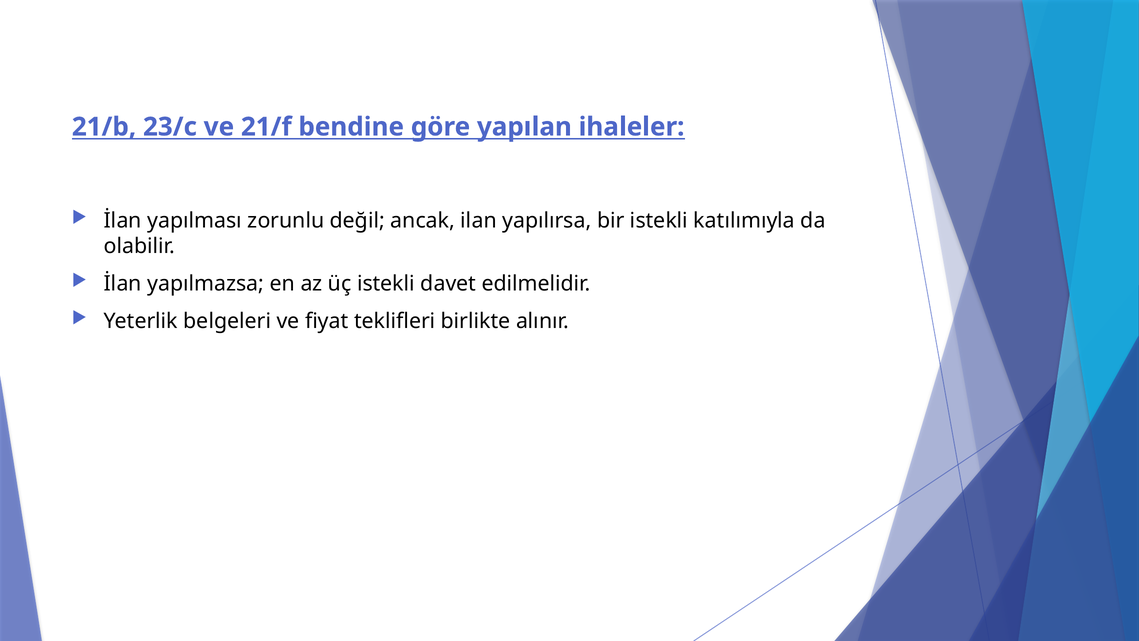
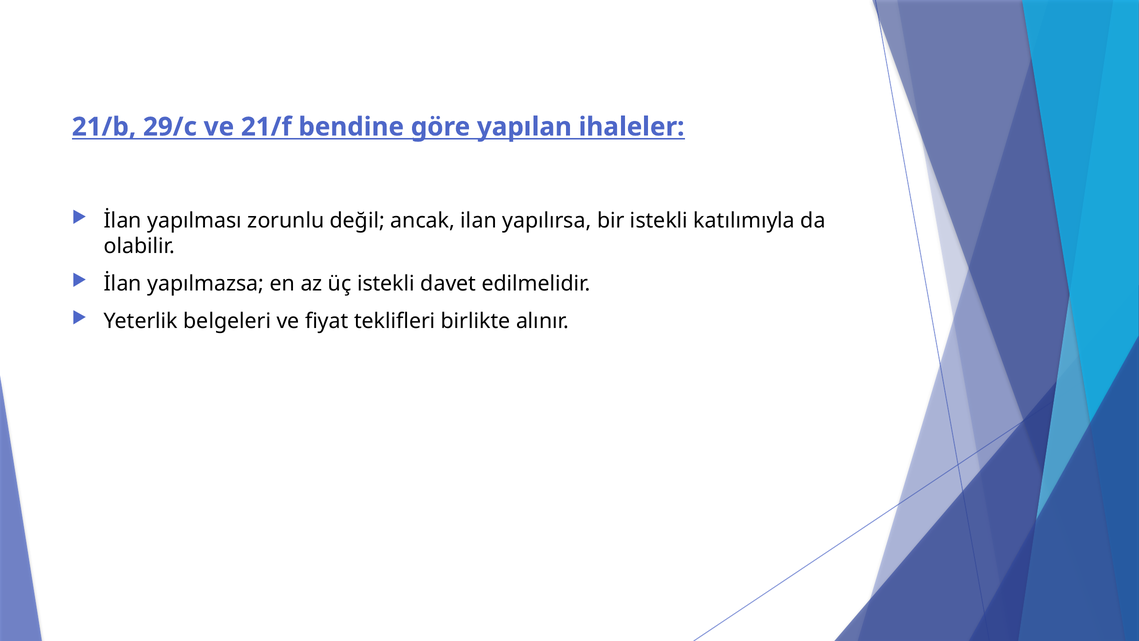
23/c: 23/c -> 29/c
